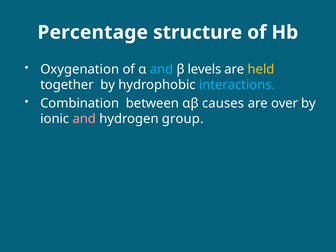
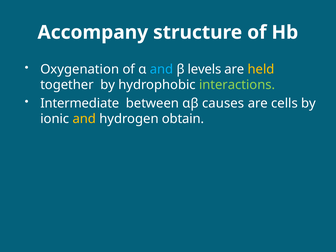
Percentage: Percentage -> Accompany
interactions colour: light blue -> light green
Combination: Combination -> Intermediate
over: over -> cells
and at (84, 119) colour: pink -> yellow
group: group -> obtain
